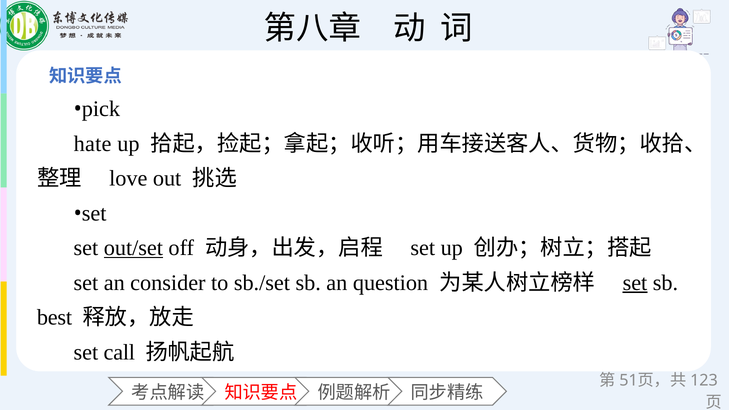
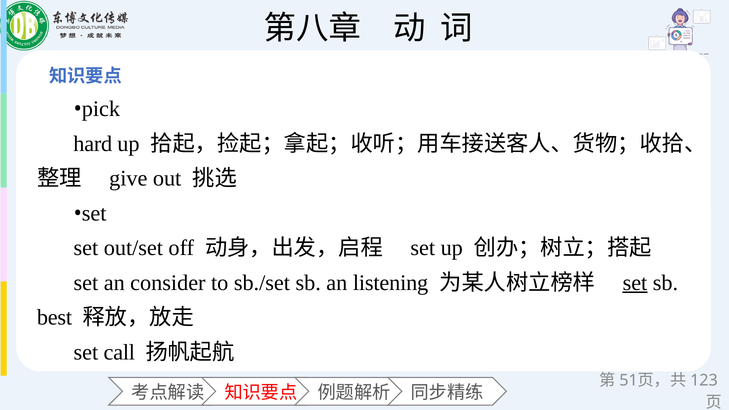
hate: hate -> hard
love: love -> give
out/set underline: present -> none
question: question -> listening
